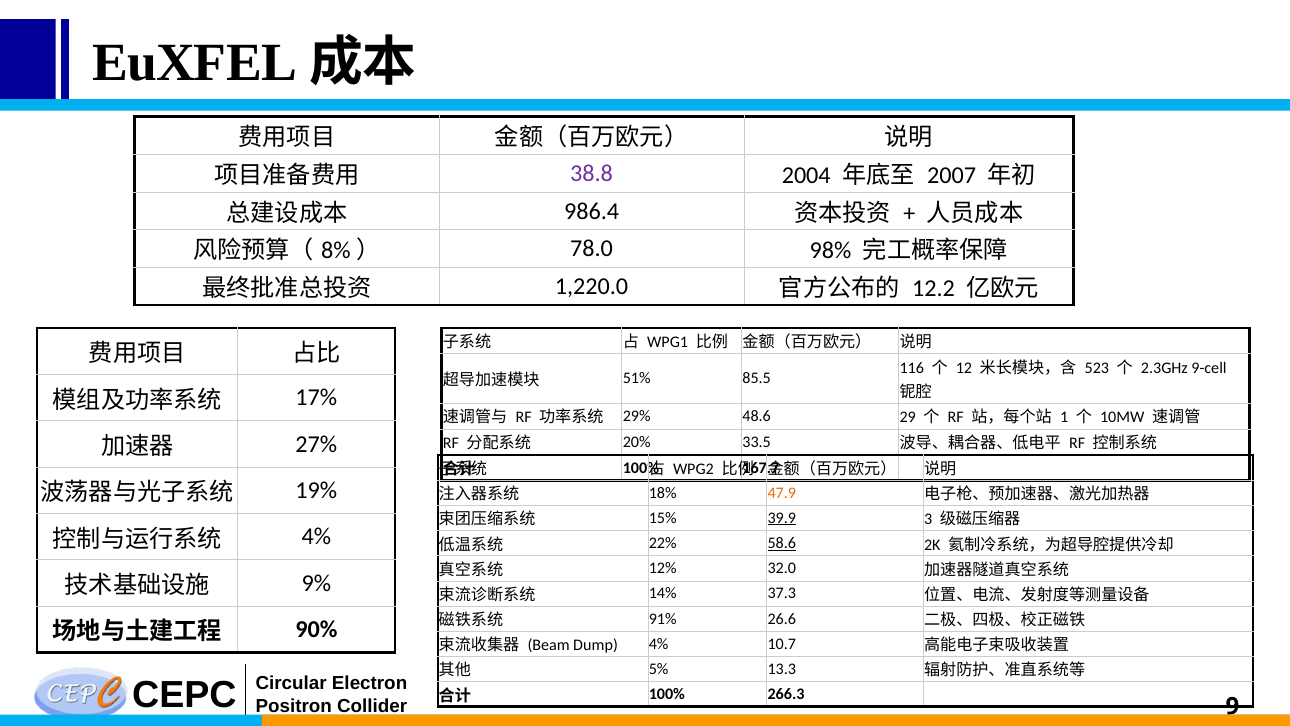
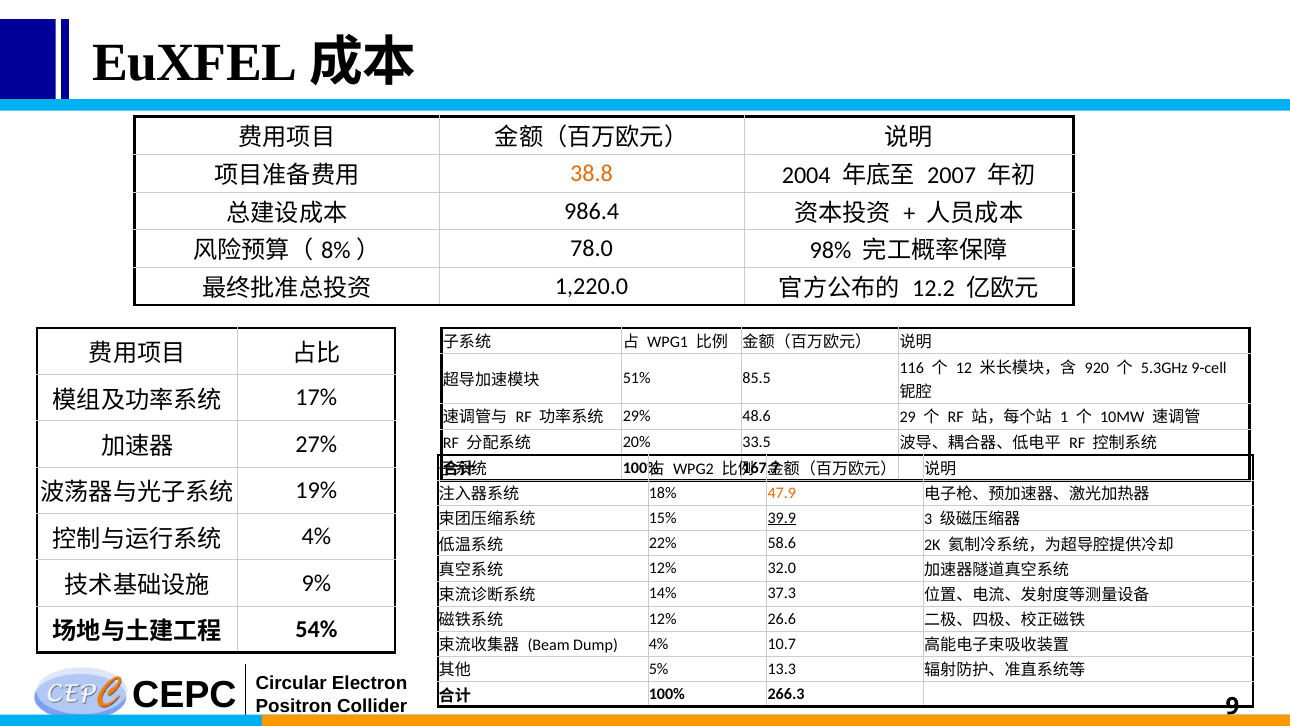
38.8 colour: purple -> orange
523: 523 -> 920
2.3GHz: 2.3GHz -> 5.3GHz
58.6 underline: present -> none
91% at (663, 618): 91% -> 12%
90%: 90% -> 54%
